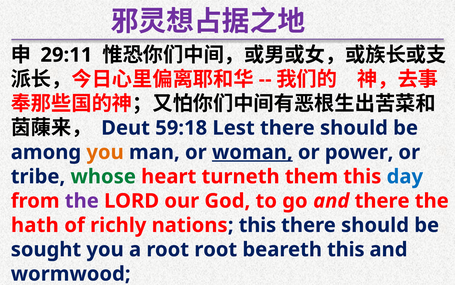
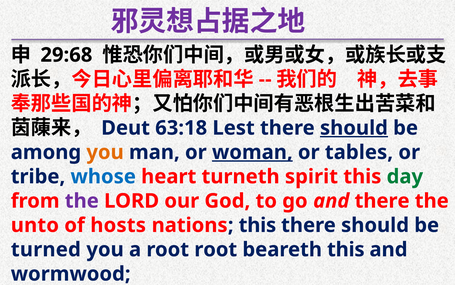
29:11: 29:11 -> 29:68
59:18: 59:18 -> 63:18
should at (354, 128) underline: none -> present
power: power -> tables
whose colour: green -> blue
them: them -> spirit
day colour: blue -> green
hath: hath -> unto
richly: richly -> hosts
sought: sought -> turned
